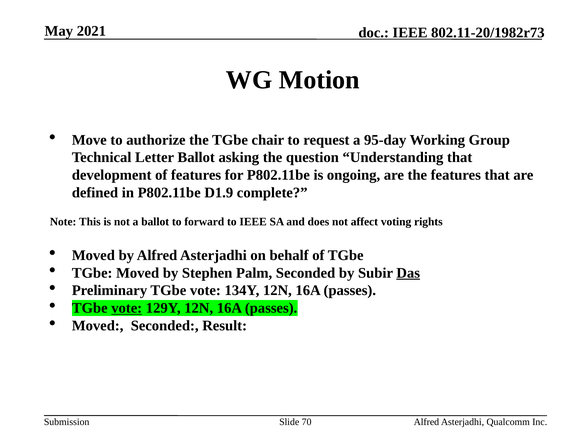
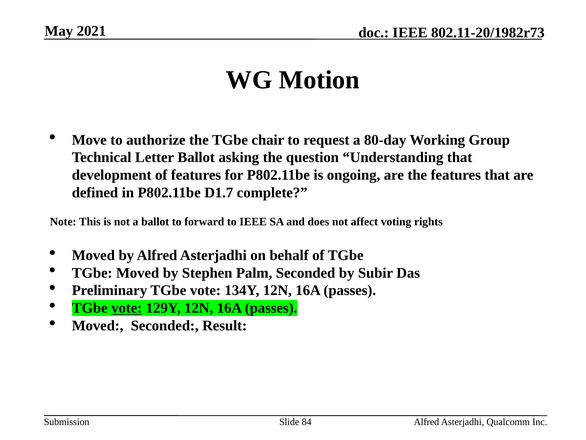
95-day: 95-day -> 80-day
D1.9: D1.9 -> D1.7
Das underline: present -> none
70: 70 -> 84
